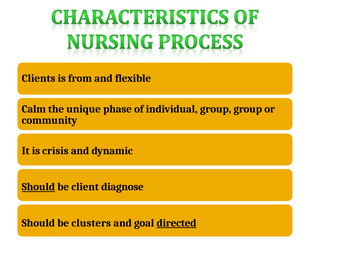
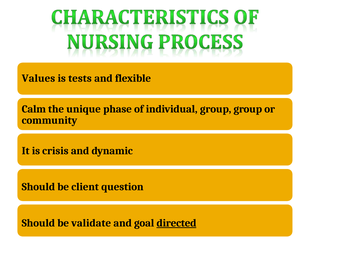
Clients: Clients -> Values
from: from -> tests
Should at (38, 187) underline: present -> none
diagnose: diagnose -> question
clusters: clusters -> validate
